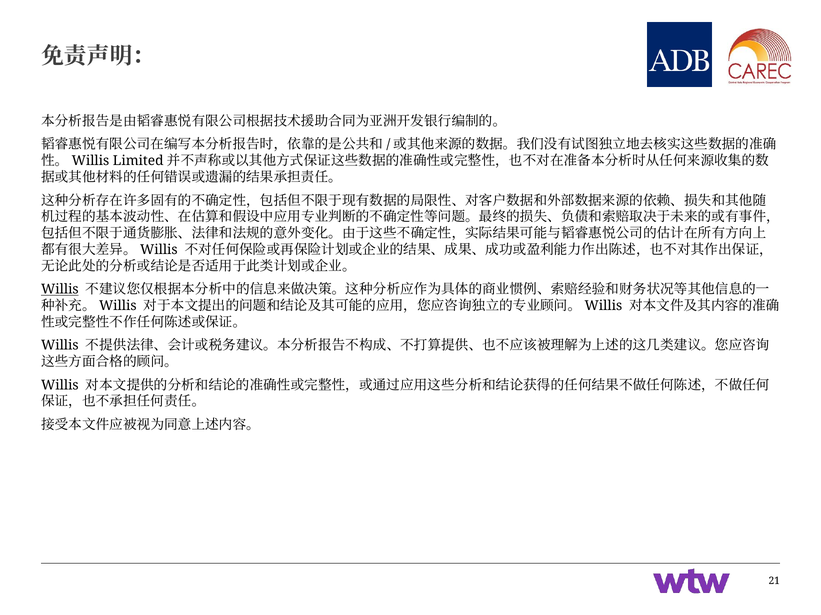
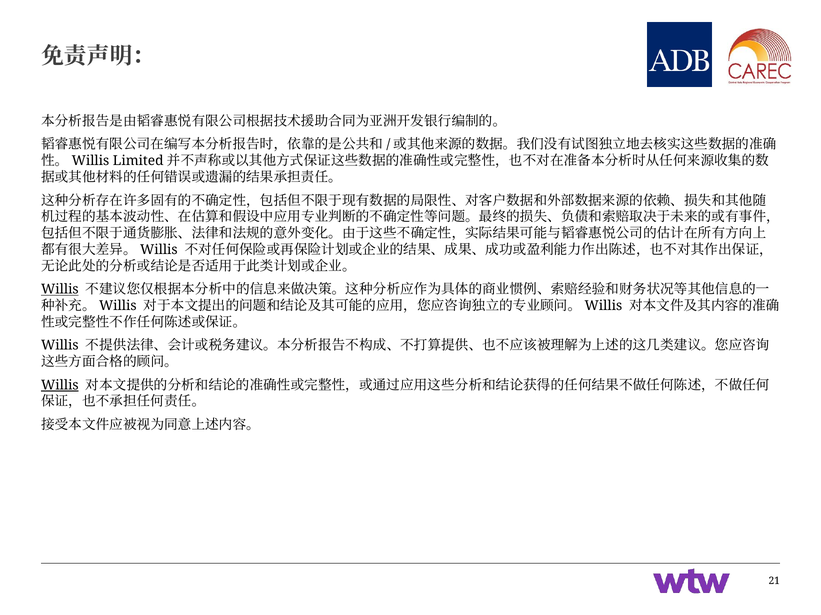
Willis at (60, 385) underline: none -> present
